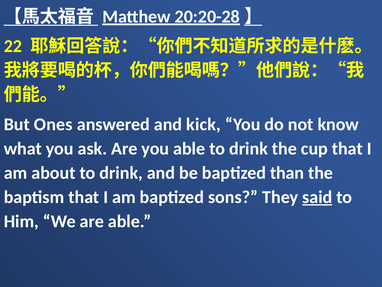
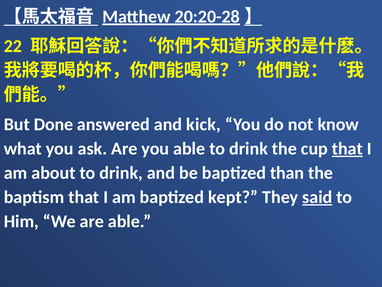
Ones: Ones -> Done
that at (347, 148) underline: none -> present
sons: sons -> kept
